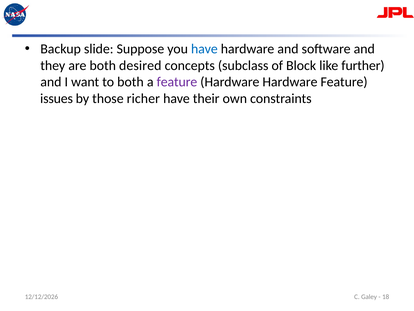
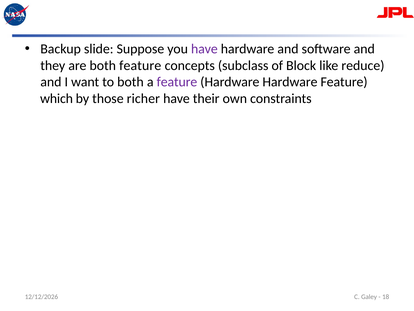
have at (204, 49) colour: blue -> purple
both desired: desired -> feature
further: further -> reduce
issues: issues -> which
